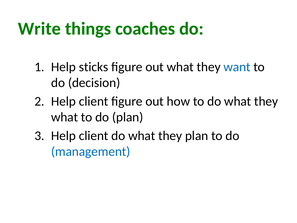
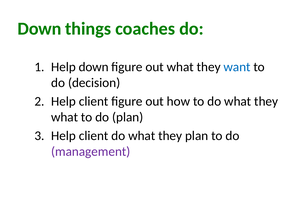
Write at (39, 29): Write -> Down
Help sticks: sticks -> down
management colour: blue -> purple
